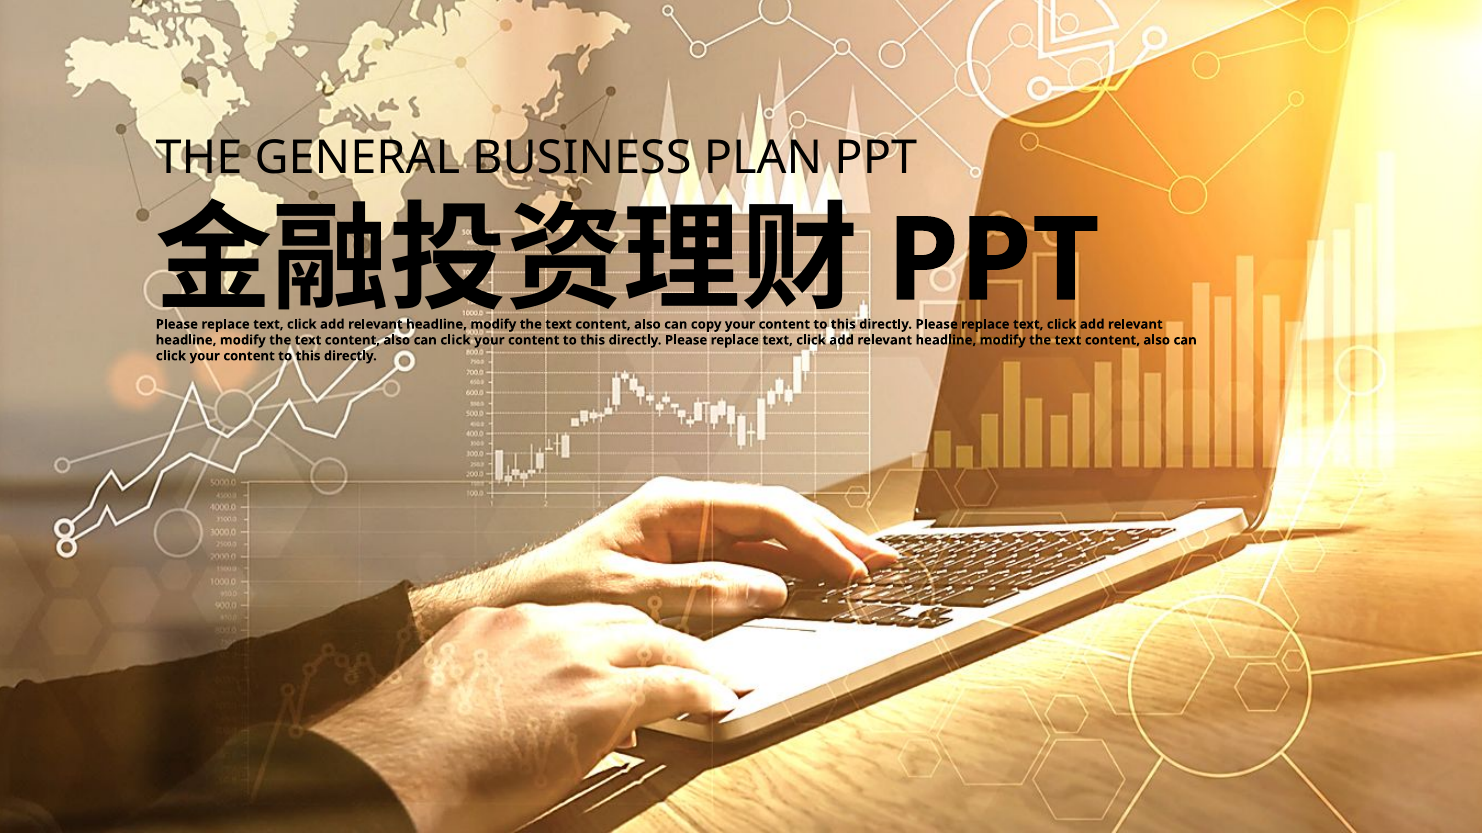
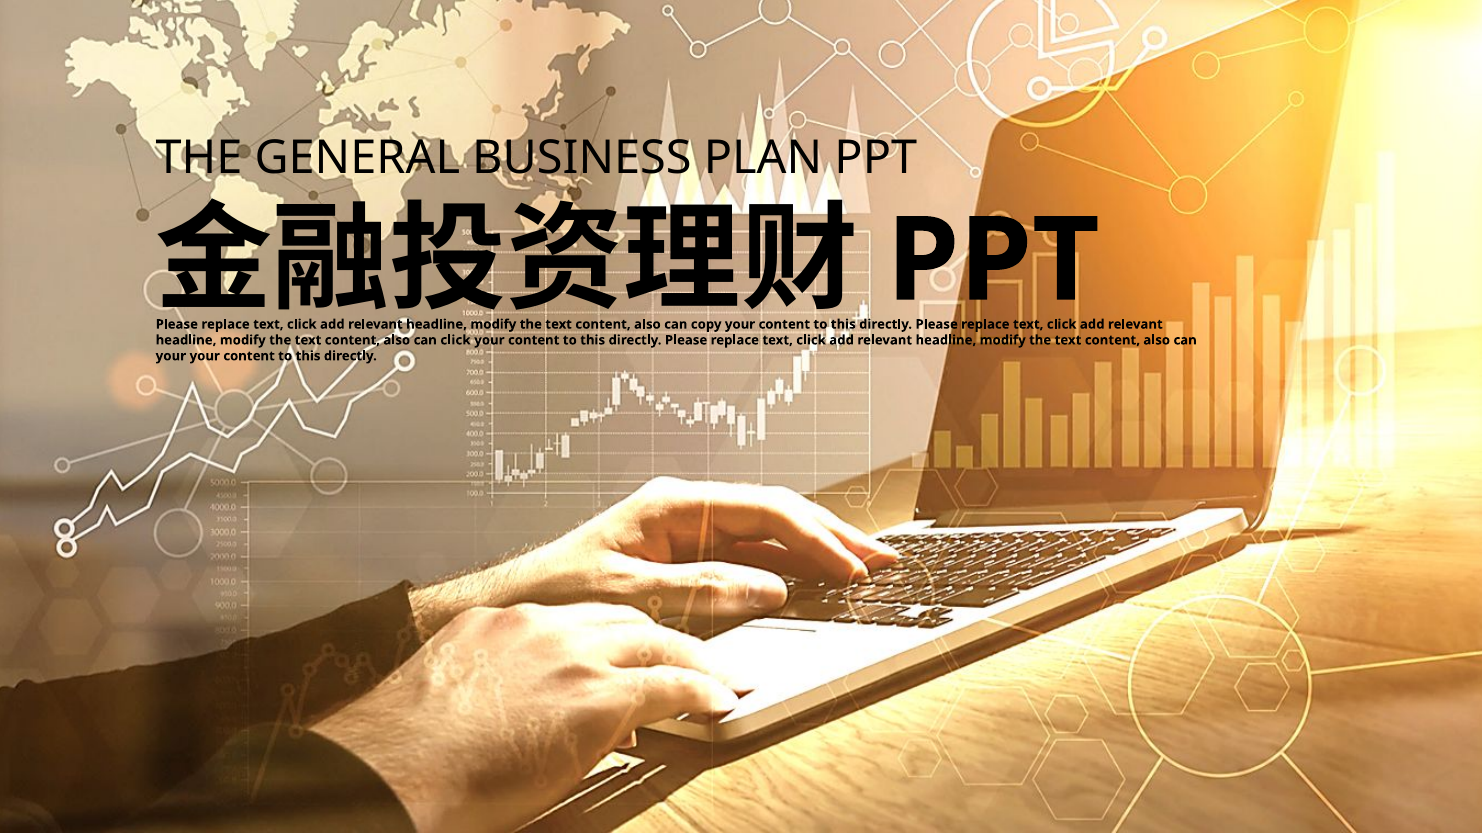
click at (171, 356): click -> your
